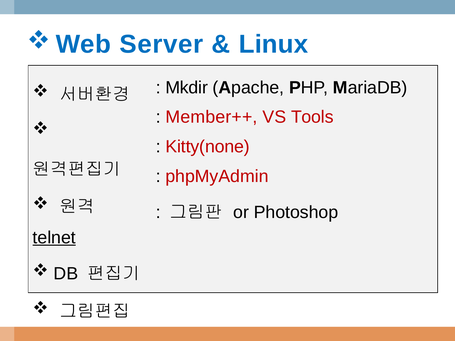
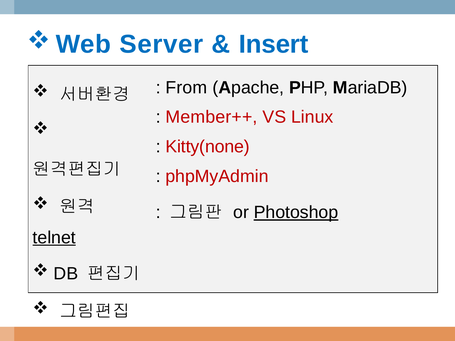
Linux: Linux -> Insert
Mkdir: Mkdir -> From
Tools: Tools -> Linux
Photoshop underline: none -> present
